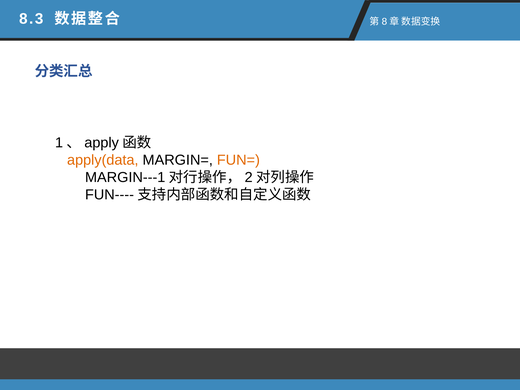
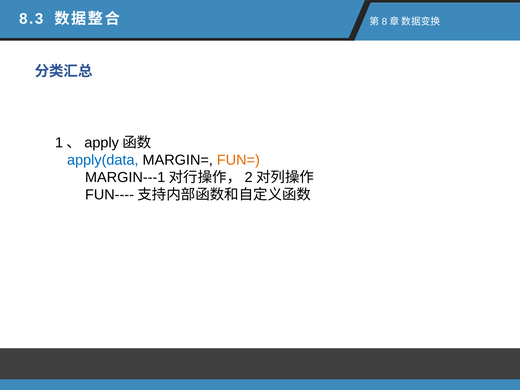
apply(data colour: orange -> blue
